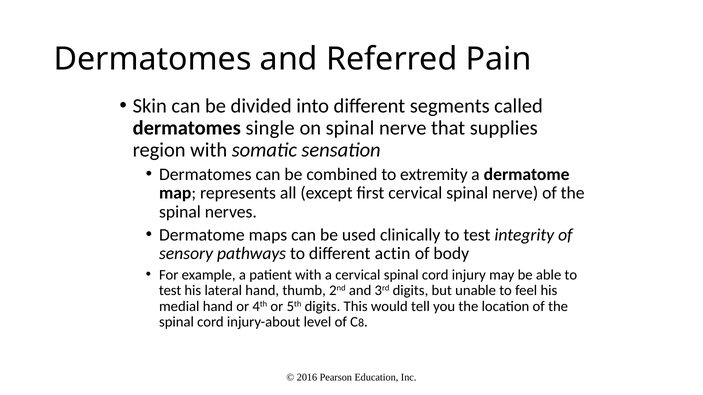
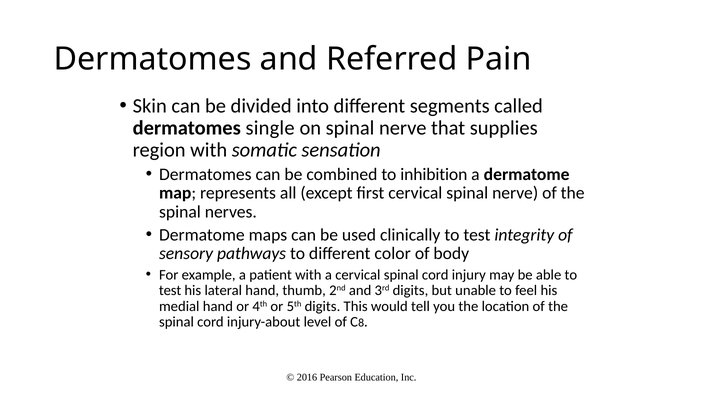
extremity: extremity -> inhibition
actin: actin -> color
